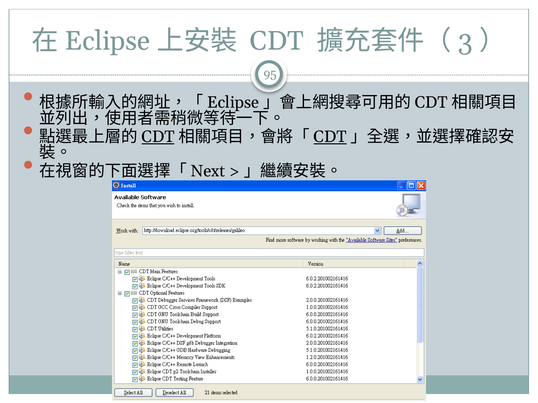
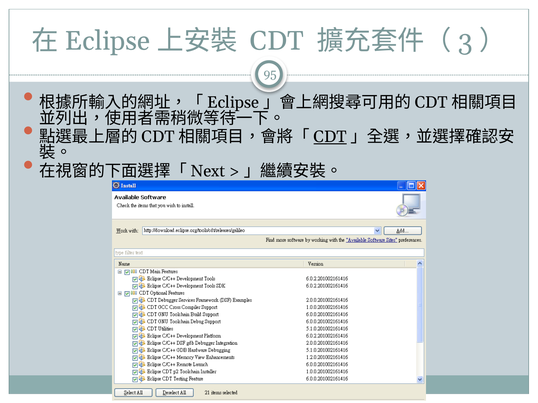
CDT at (158, 137) underline: present -> none
